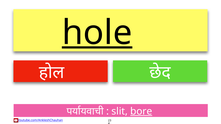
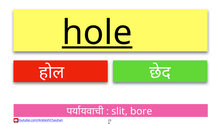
bore underline: present -> none
